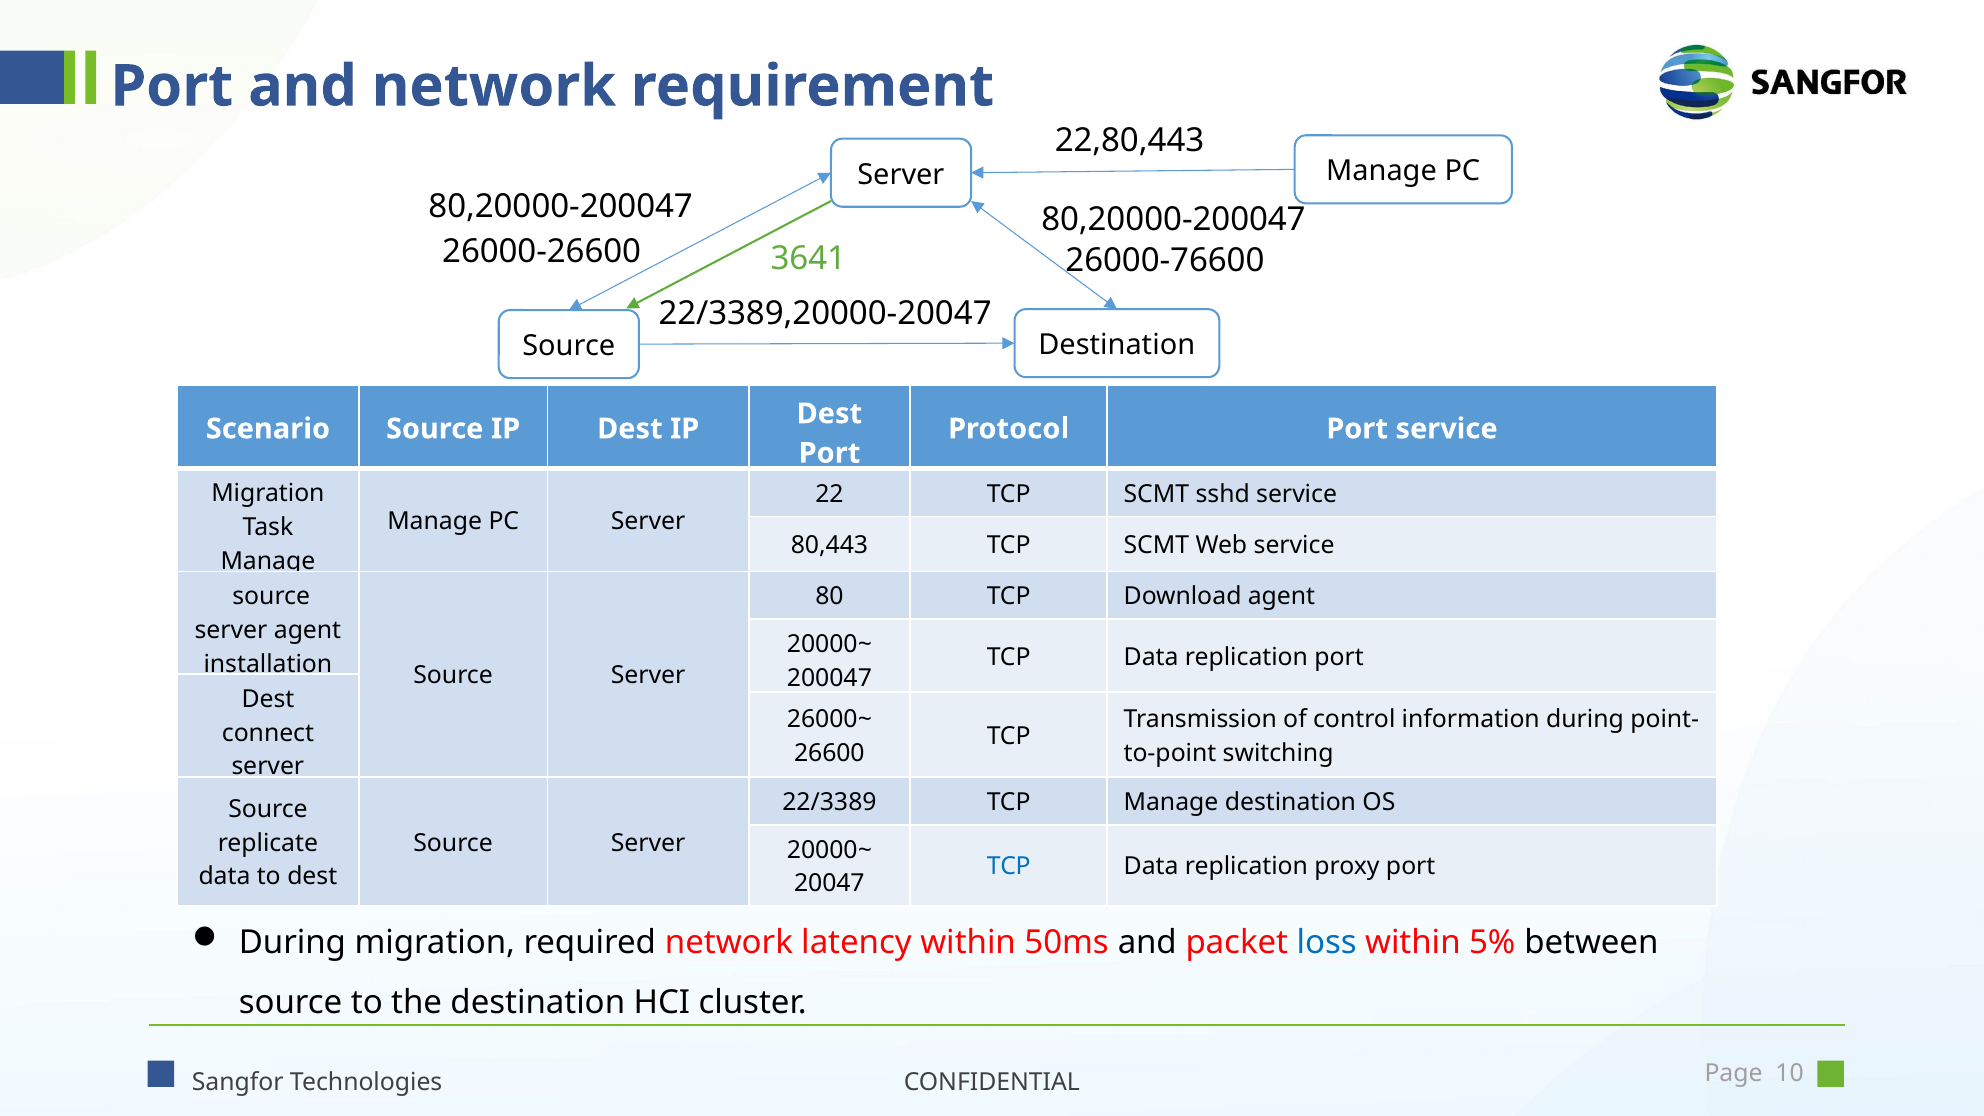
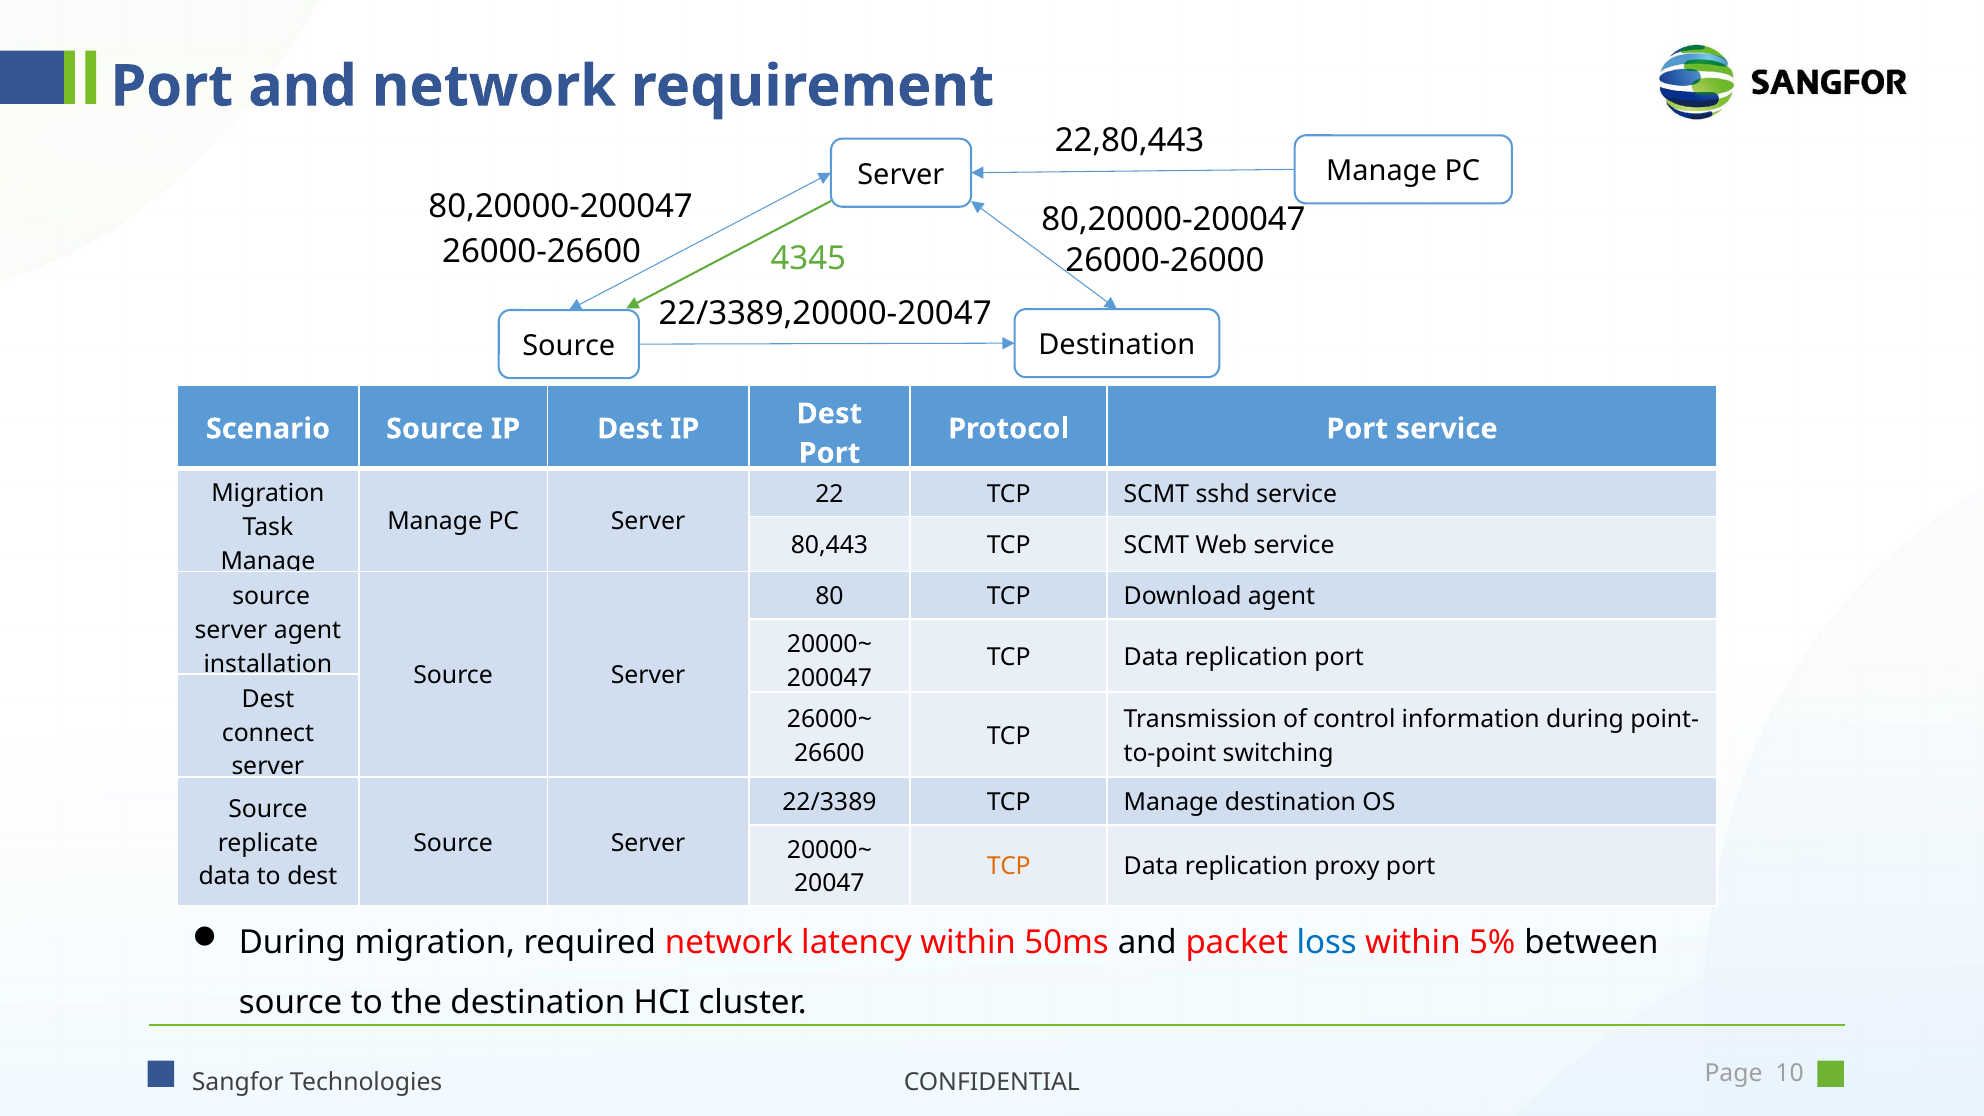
26000-76600: 26000-76600 -> 26000-26000
3641: 3641 -> 4345
TCP at (1009, 867) colour: blue -> orange
